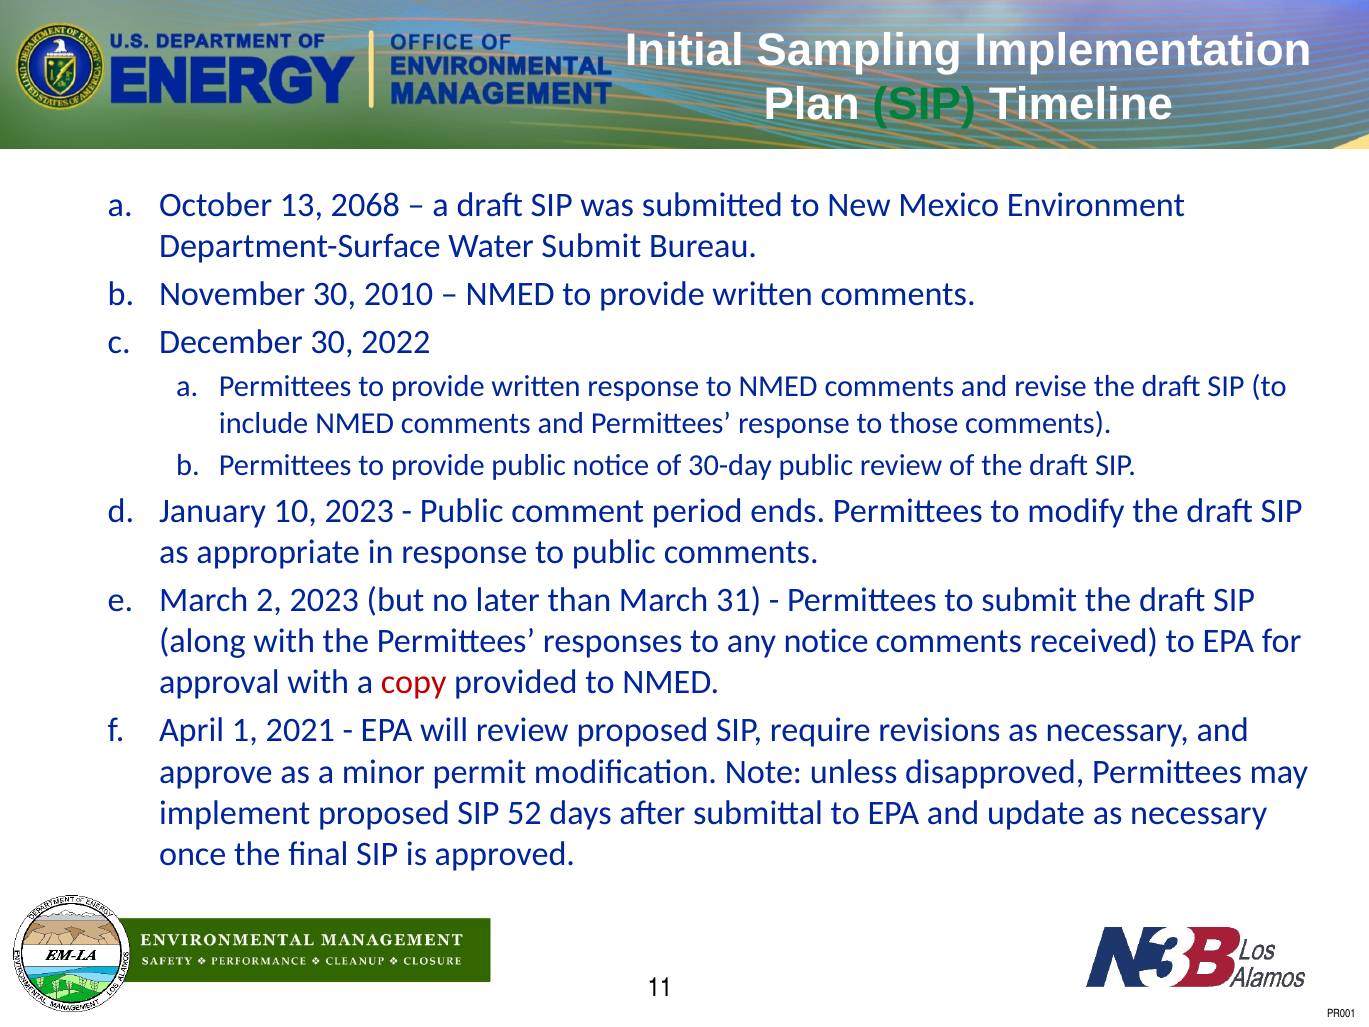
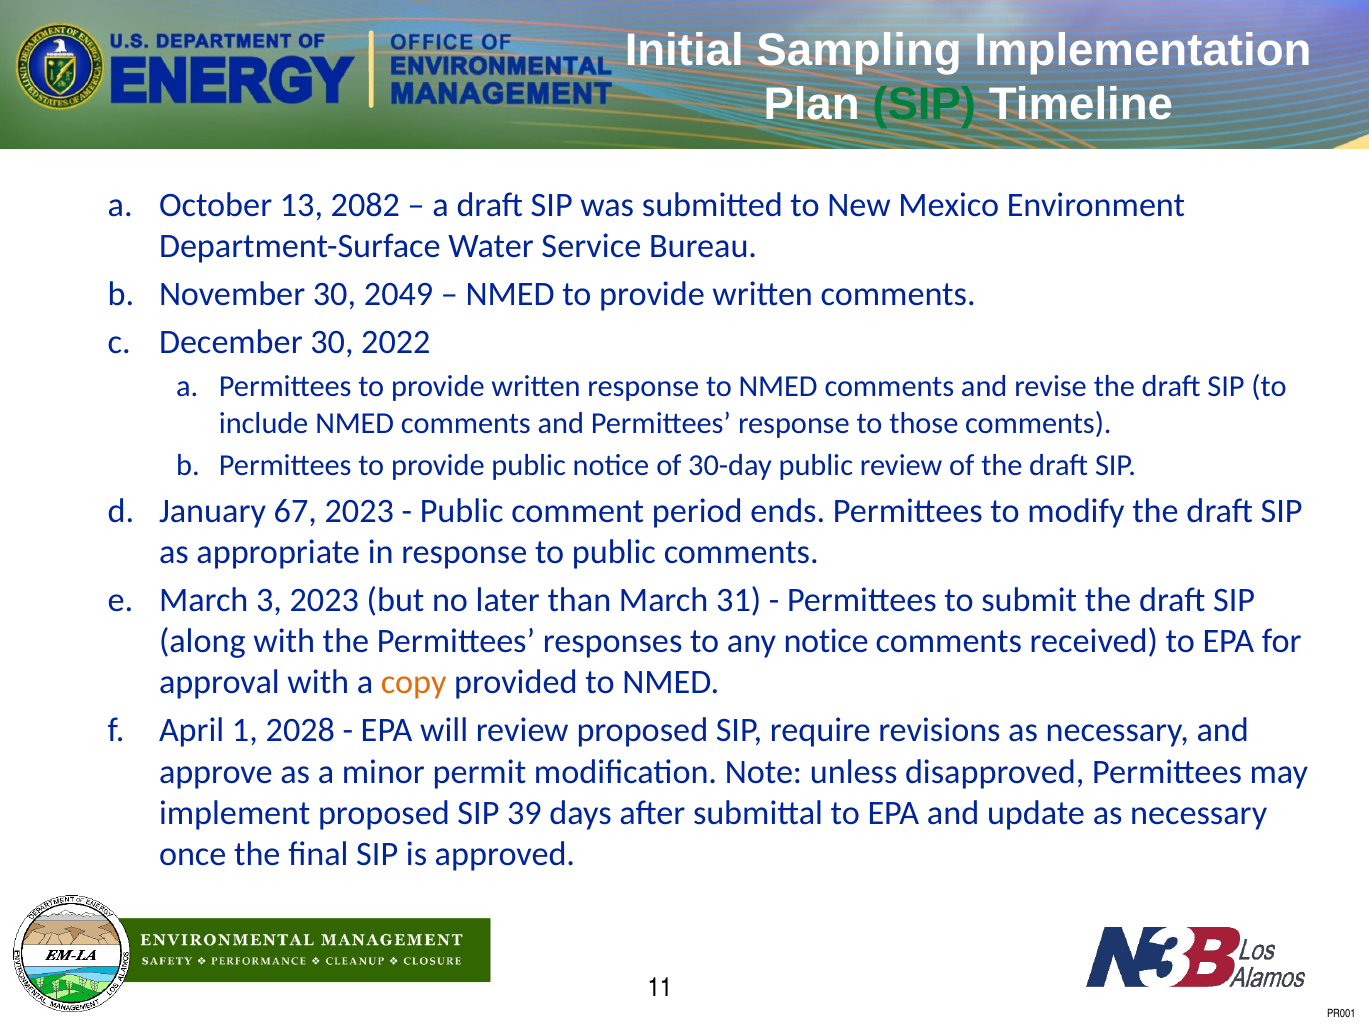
2068: 2068 -> 2082
Water Submit: Submit -> Service
2010: 2010 -> 2049
10: 10 -> 67
2: 2 -> 3
copy colour: red -> orange
2021: 2021 -> 2028
52: 52 -> 39
